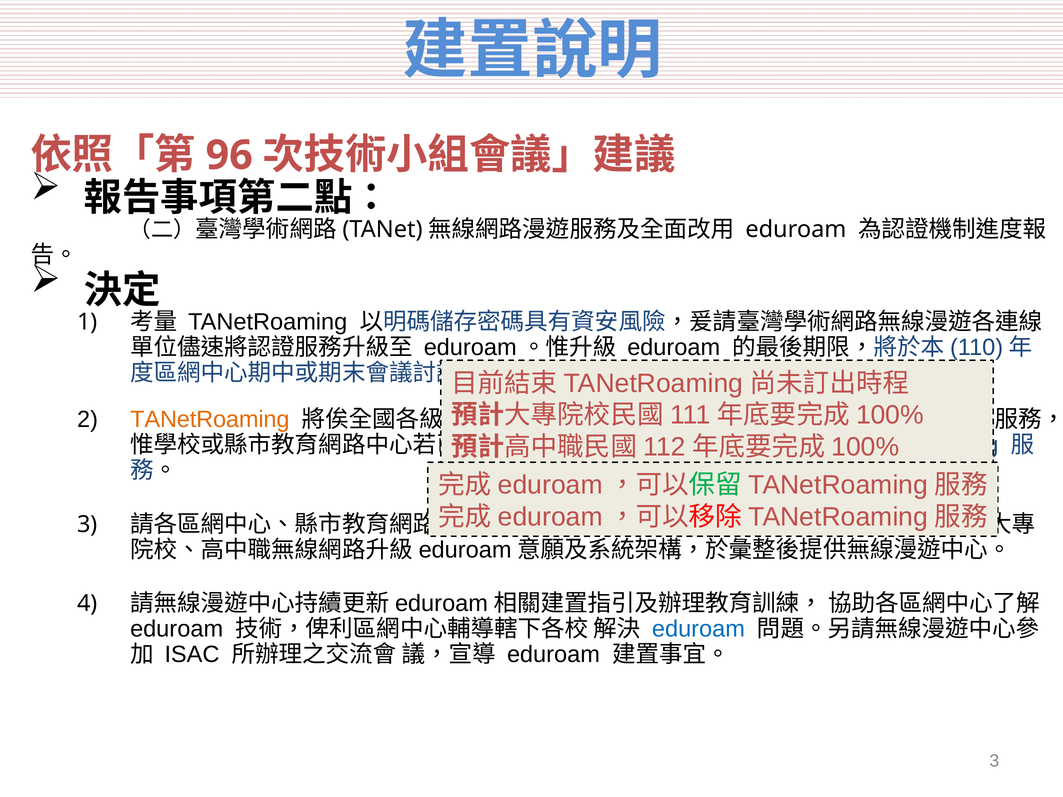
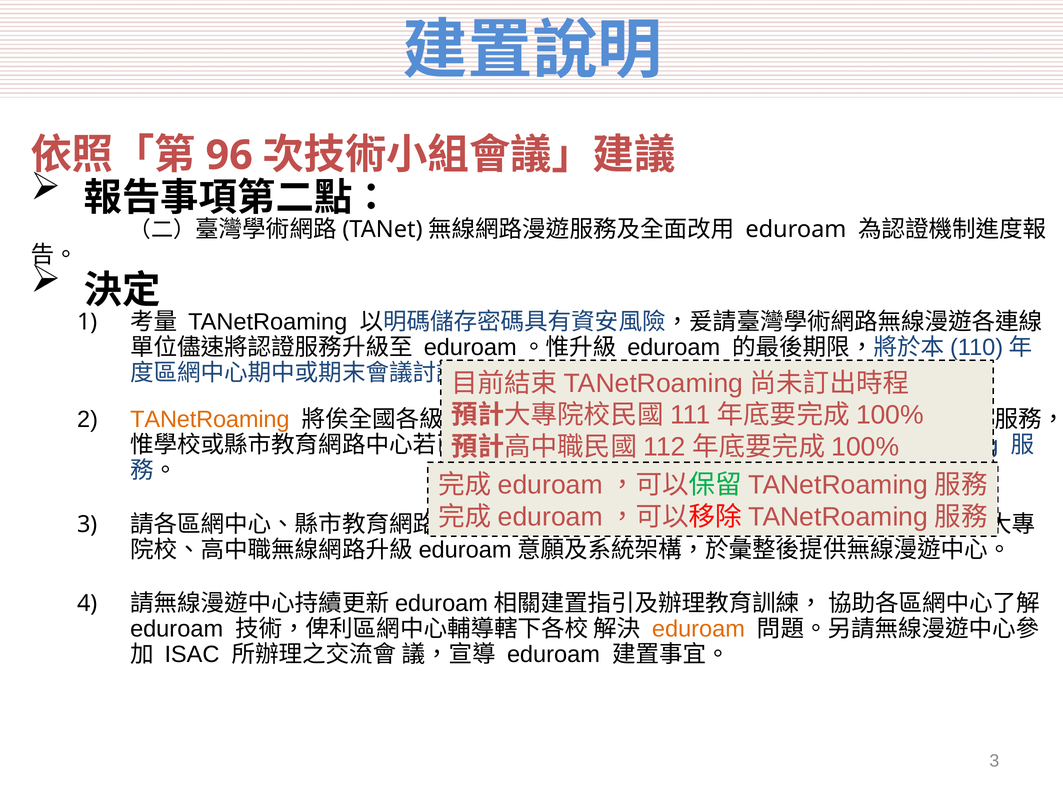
eduroam at (698, 629) colour: blue -> orange
